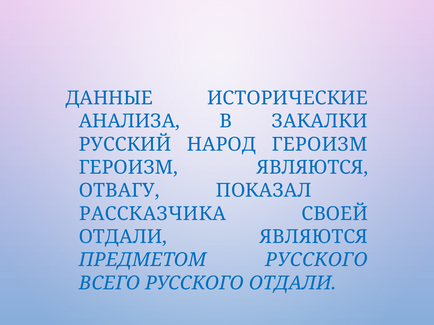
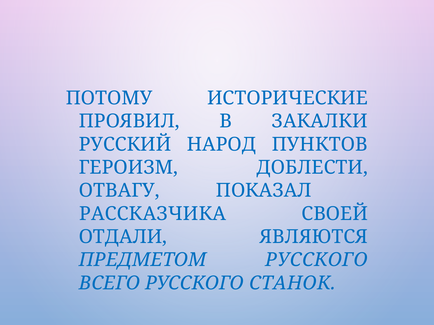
ДАННЫЕ: ДАННЫЕ -> ПОТОМУ
АНАЛИЗА: АНАЛИЗА -> ПРОЯВИЛ
НАРОД ГЕРОИЗМ: ГЕРОИЗМ -> ПУНКТОВ
ГЕРОИЗМ ЯВЛЯЮТСЯ: ЯВЛЯЮТСЯ -> ДОБЛЕСТИ
РУССКОГО ОТДАЛИ: ОТДАЛИ -> СТАНОК
